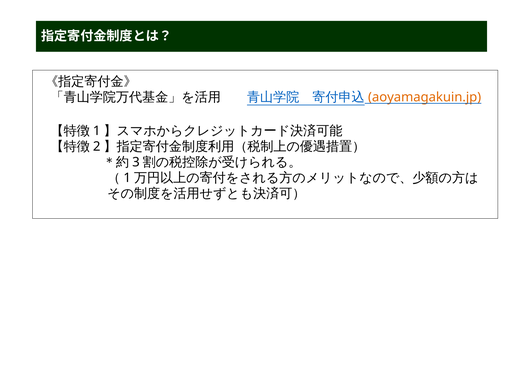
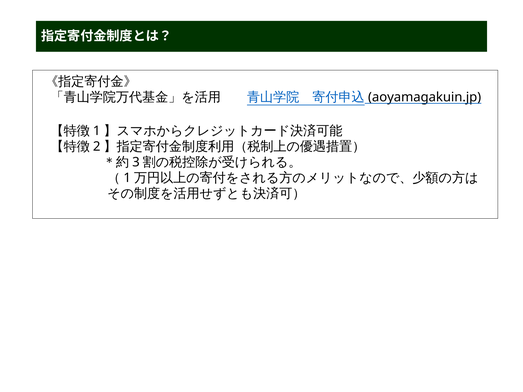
aoyamagakuin.jp colour: orange -> black
